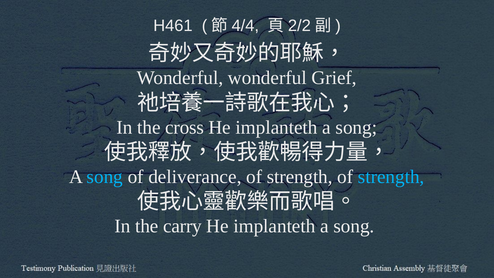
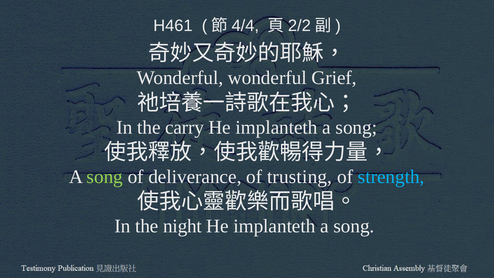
cross: cross -> carry
song at (105, 177) colour: light blue -> light green
deliverance of strength: strength -> trusting
carry: carry -> night
